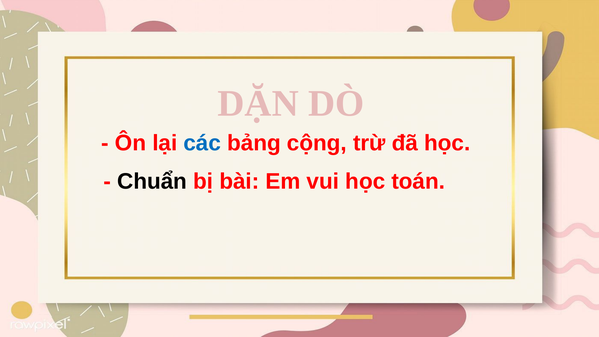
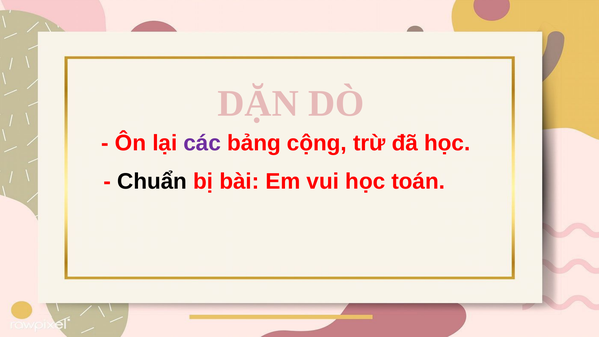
các colour: blue -> purple
